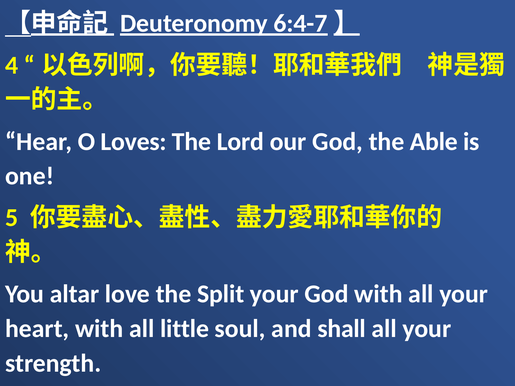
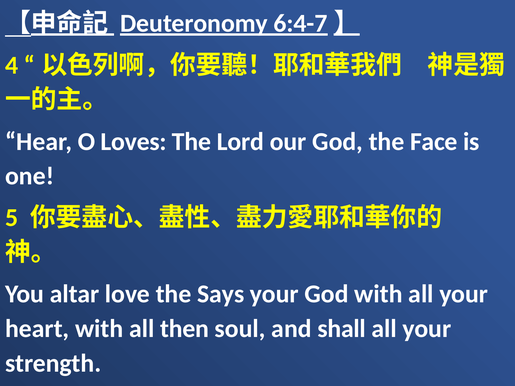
Able: Able -> Face
Split: Split -> Says
little: little -> then
